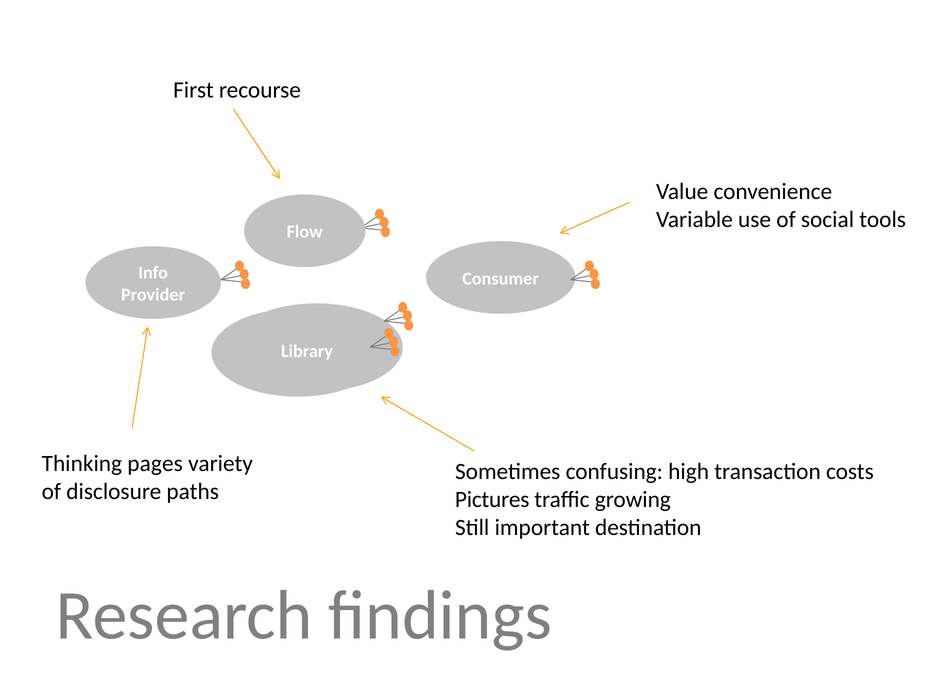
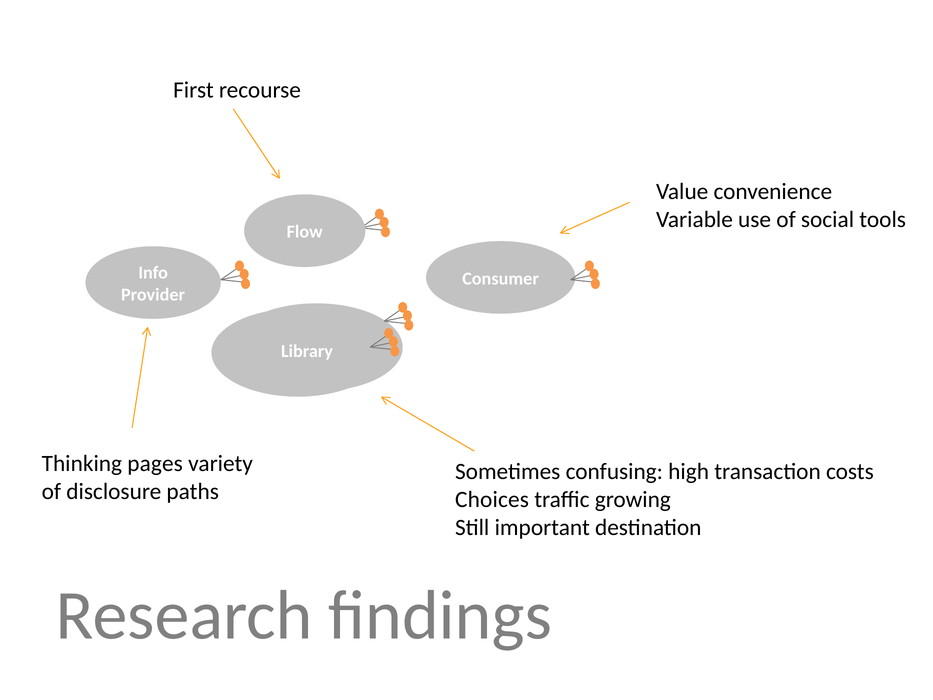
Pictures: Pictures -> Choices
